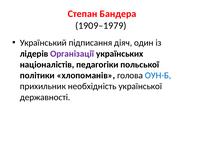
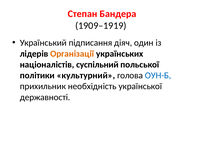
1909–1979: 1909–1979 -> 1909–1919
Організації colour: purple -> orange
педагогіки: педагогіки -> суспільний
хлопоманів: хлопоманів -> культурний
